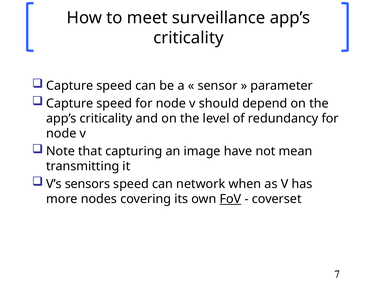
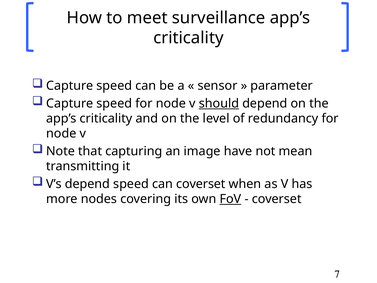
should underline: none -> present
V’s sensors: sensors -> depend
can network: network -> coverset
